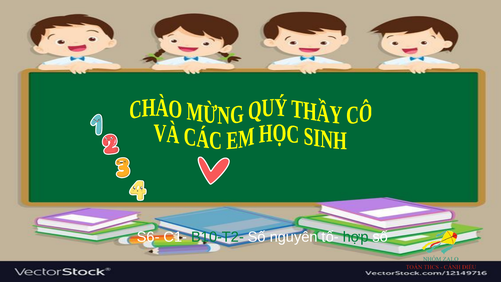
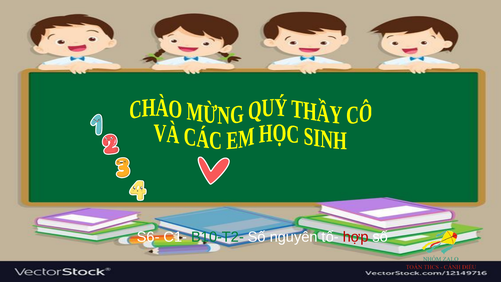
hợp colour: green -> red
